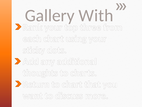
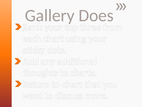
With: With -> Does
